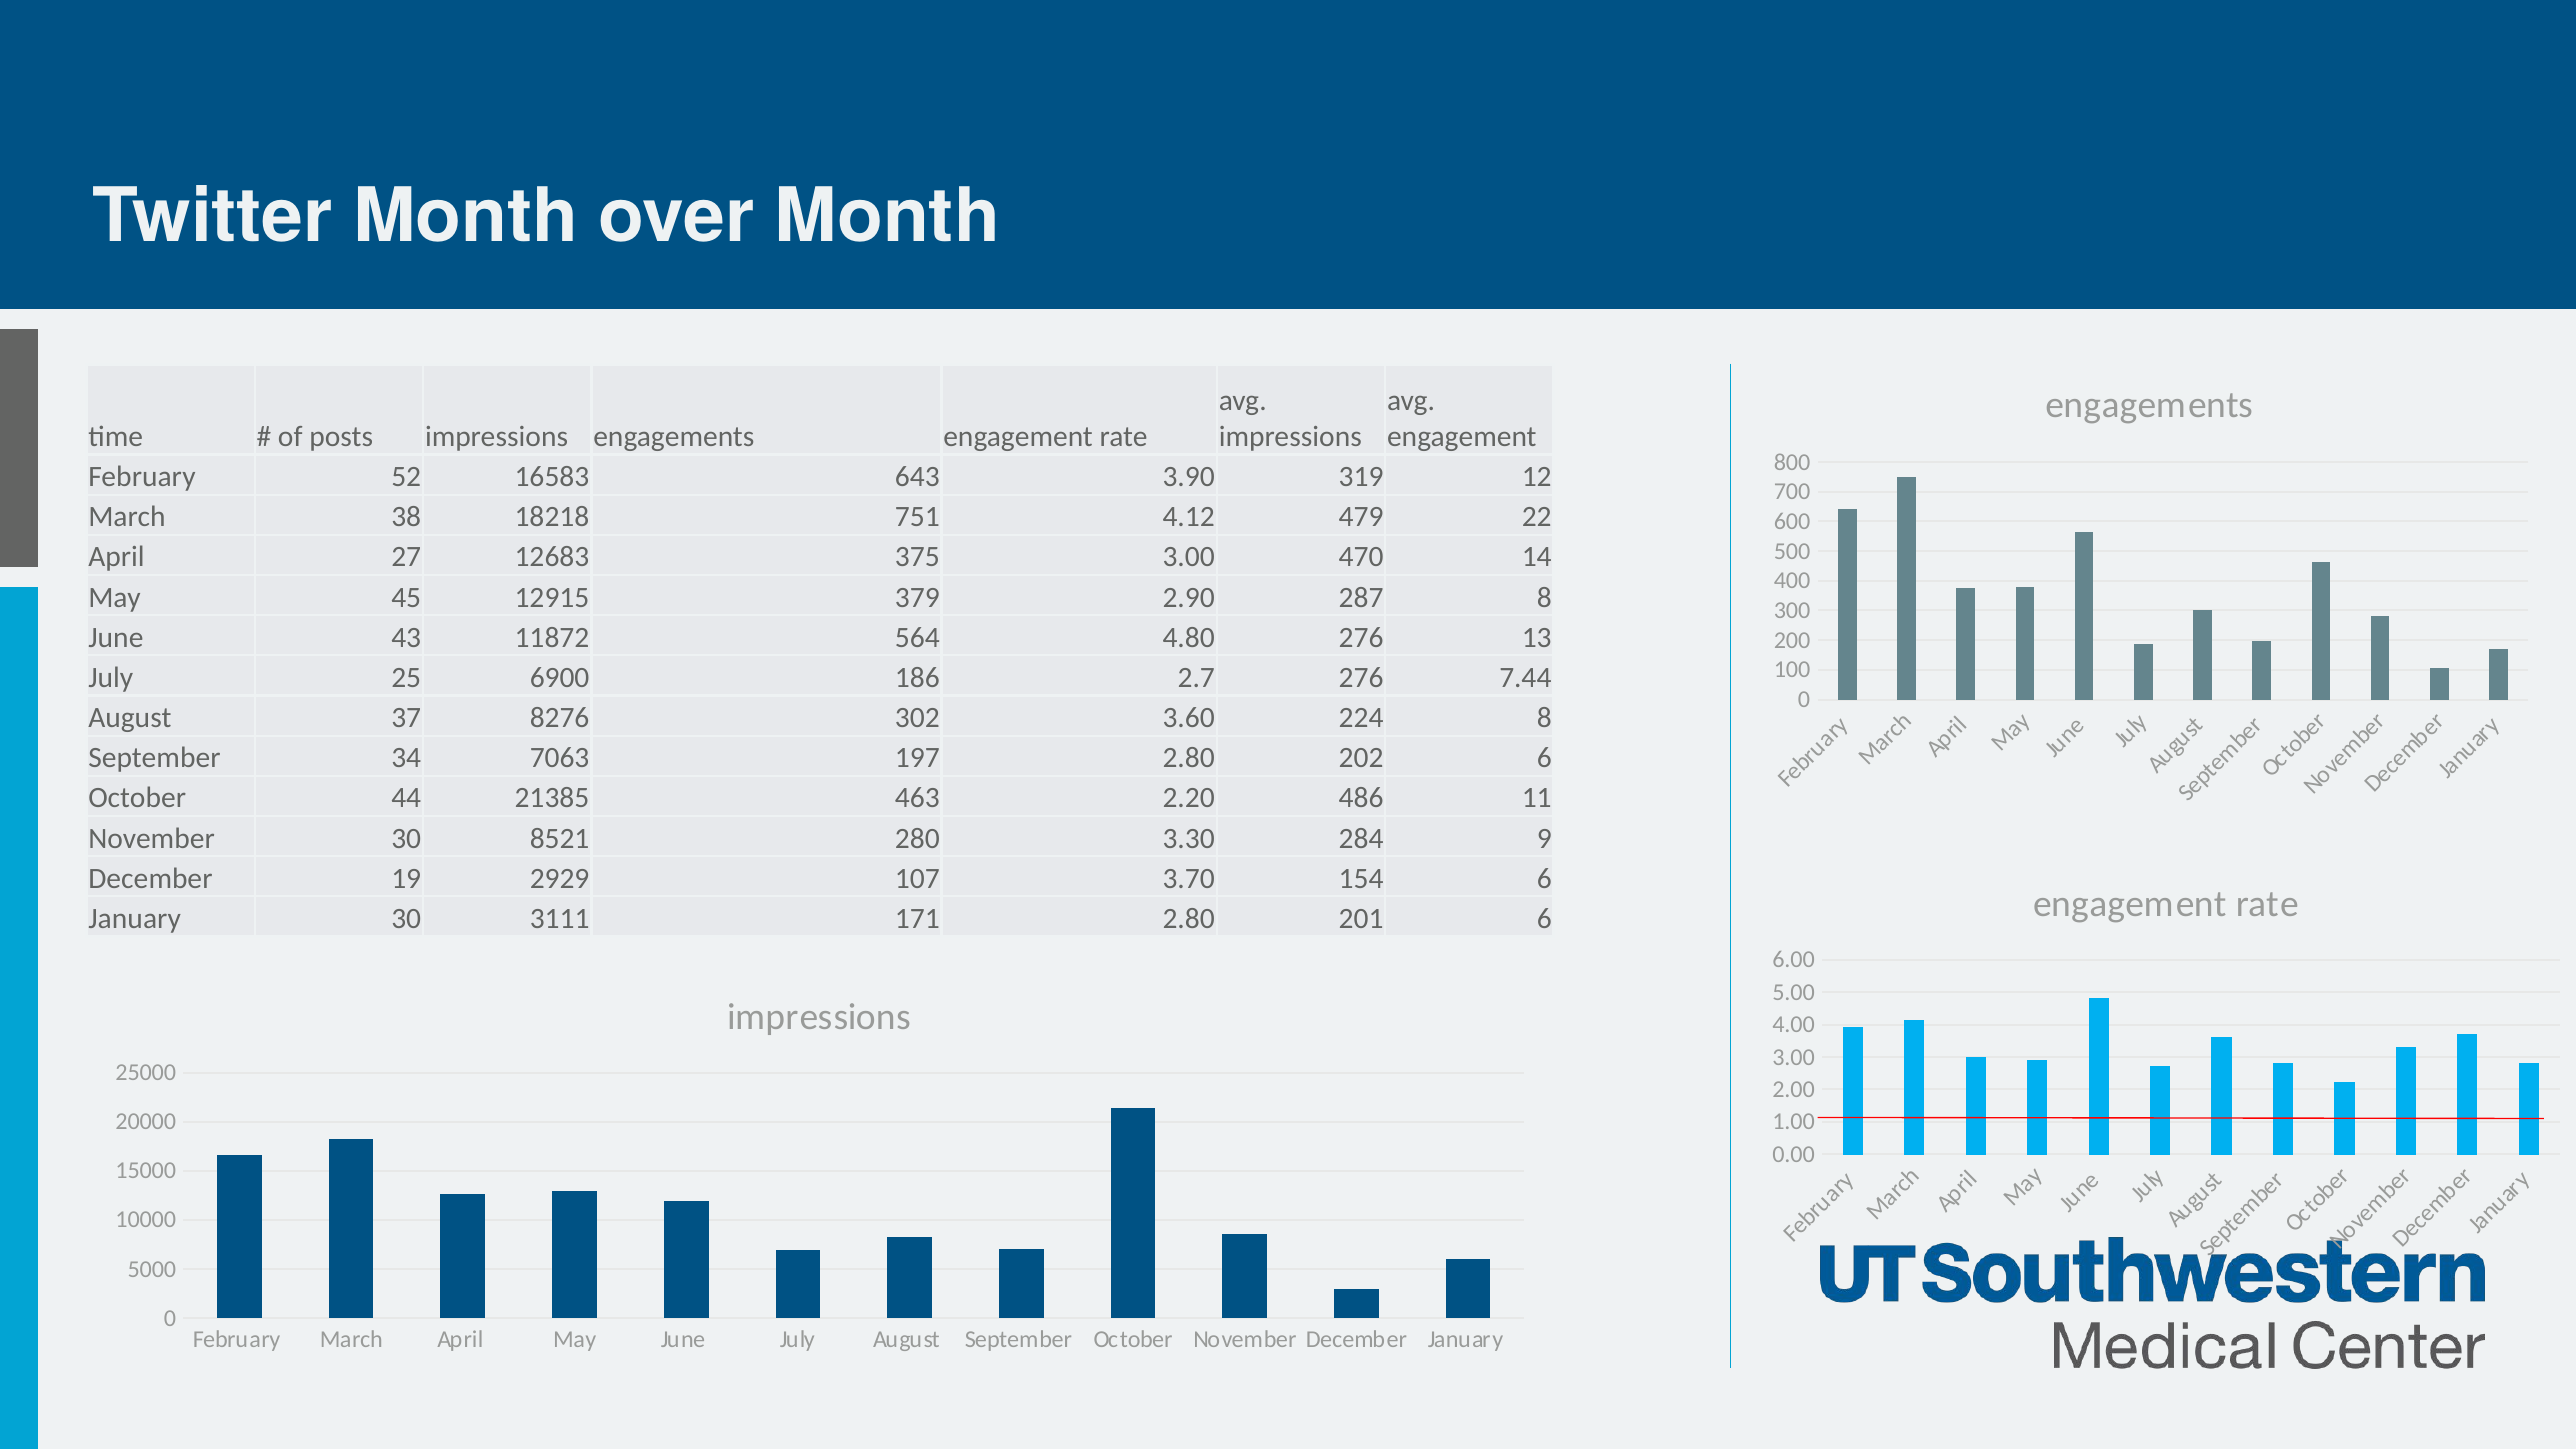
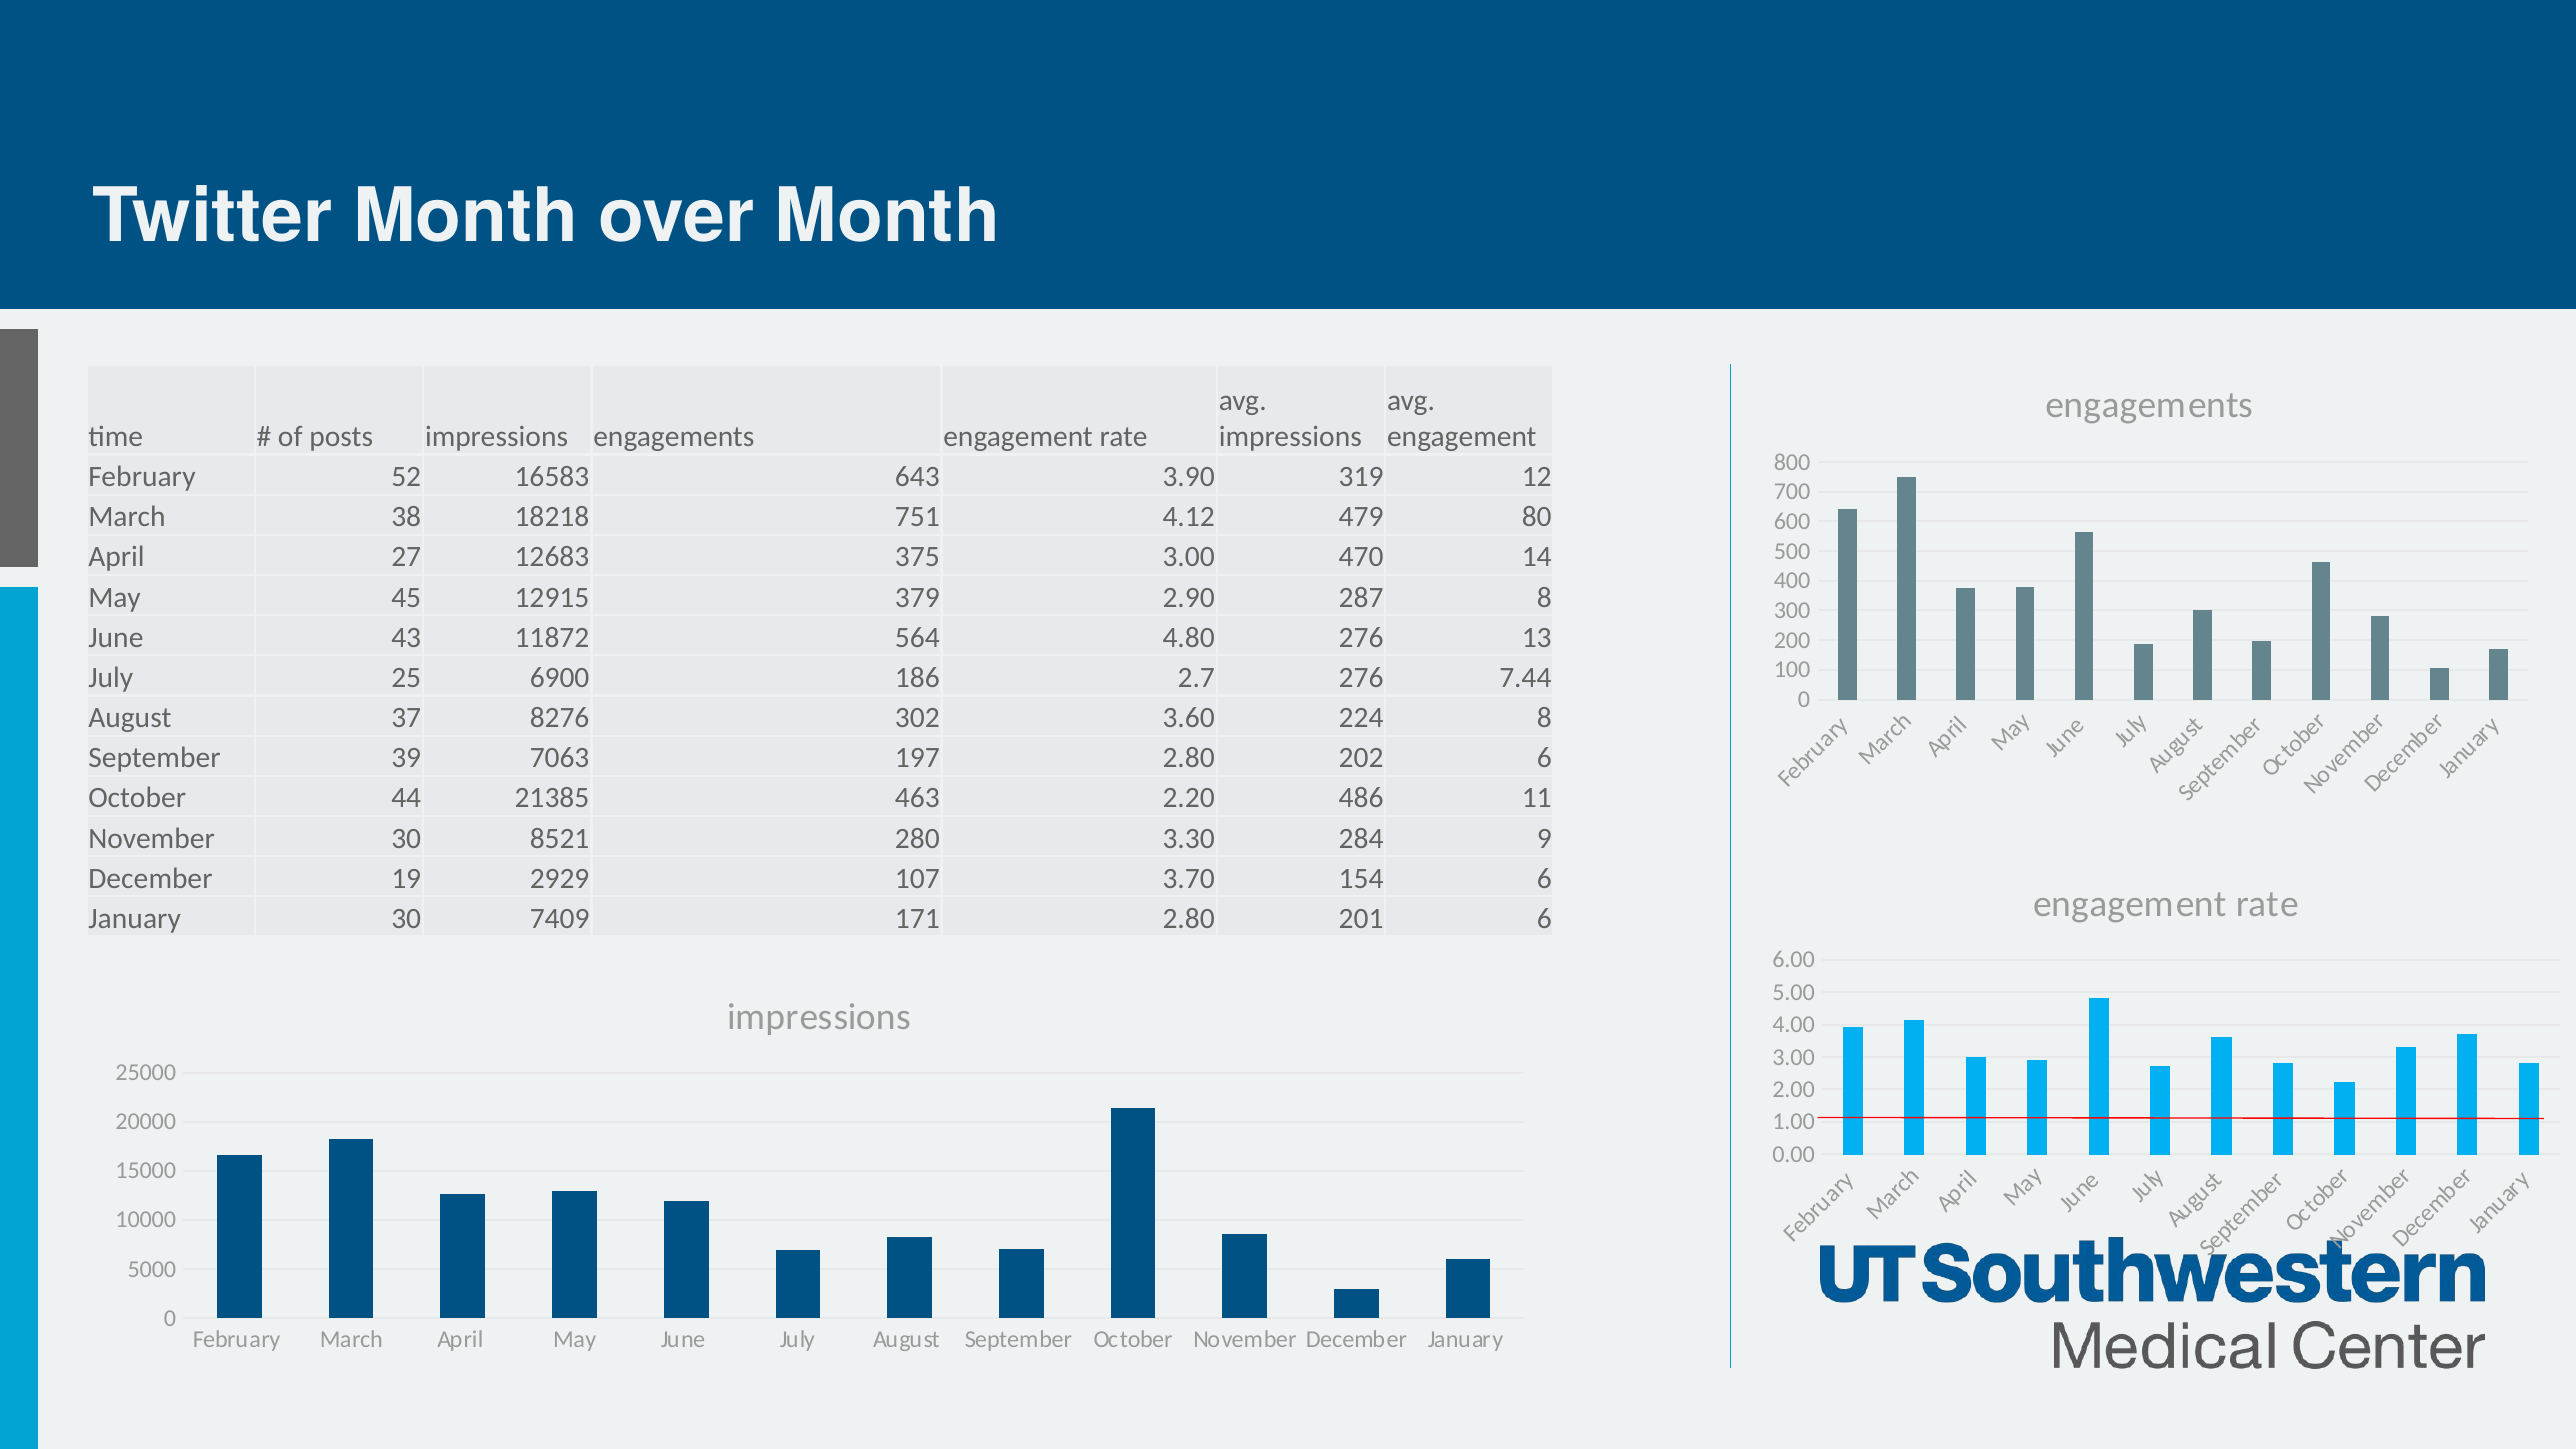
22: 22 -> 80
34: 34 -> 39
3111: 3111 -> 7409
